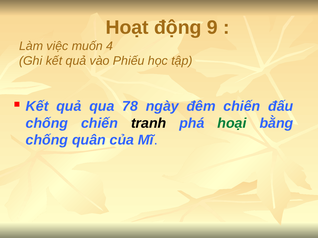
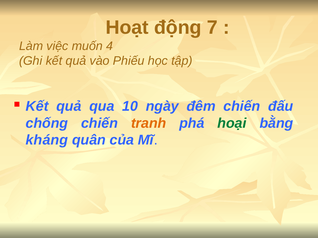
9: 9 -> 7
78: 78 -> 10
tranh colour: black -> orange
chống at (47, 140): chống -> kháng
